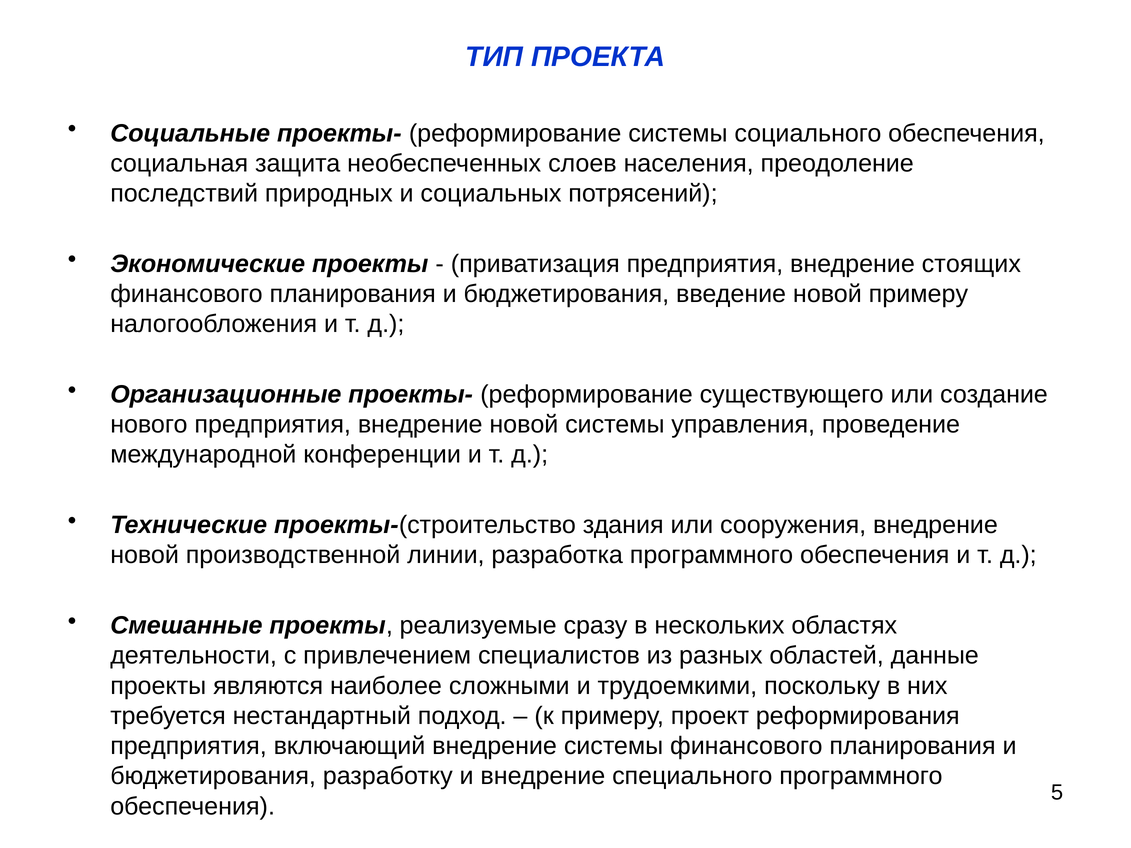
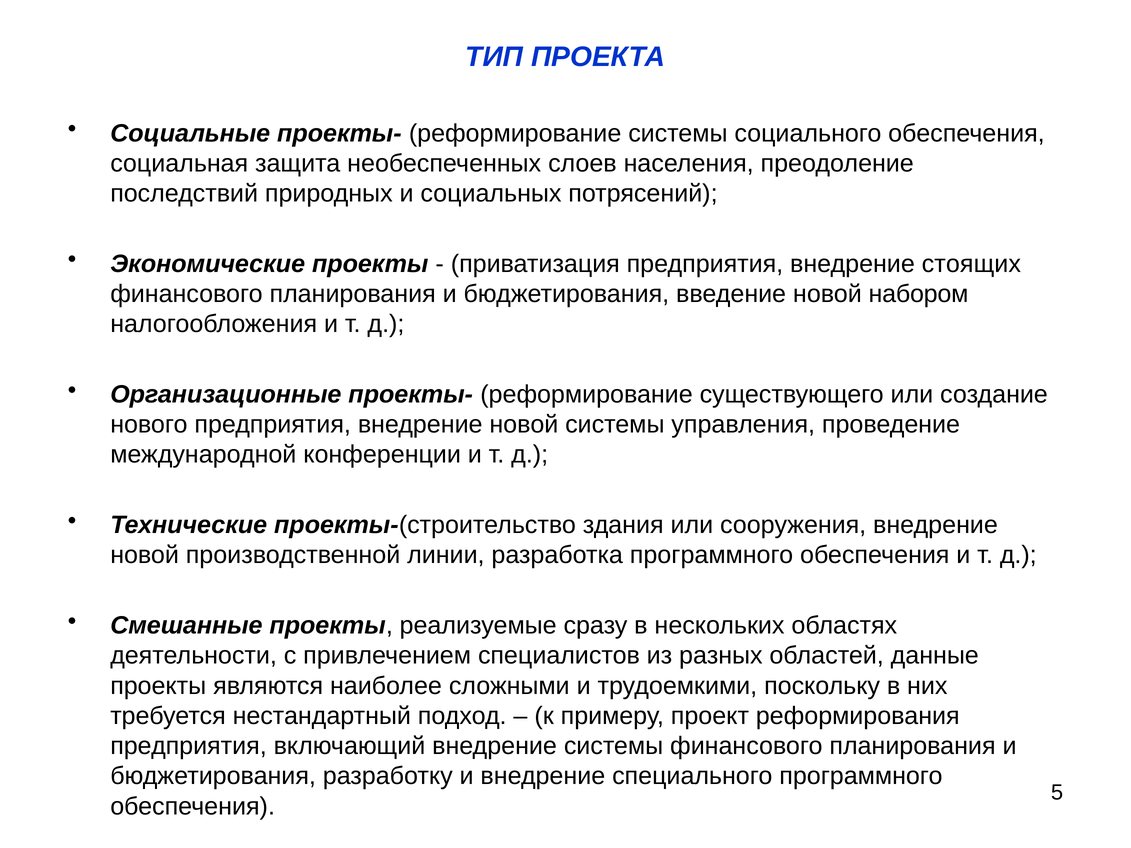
новой примеру: примеру -> набором
